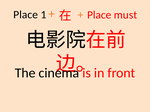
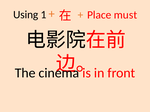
Place at (26, 15): Place -> Using
